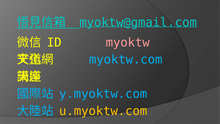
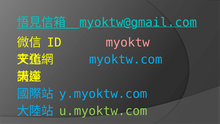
u.myoktw.com colour: yellow -> light green
